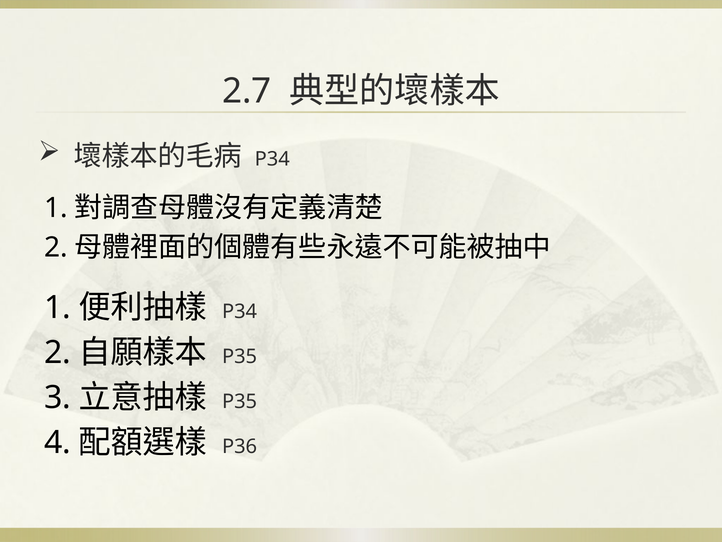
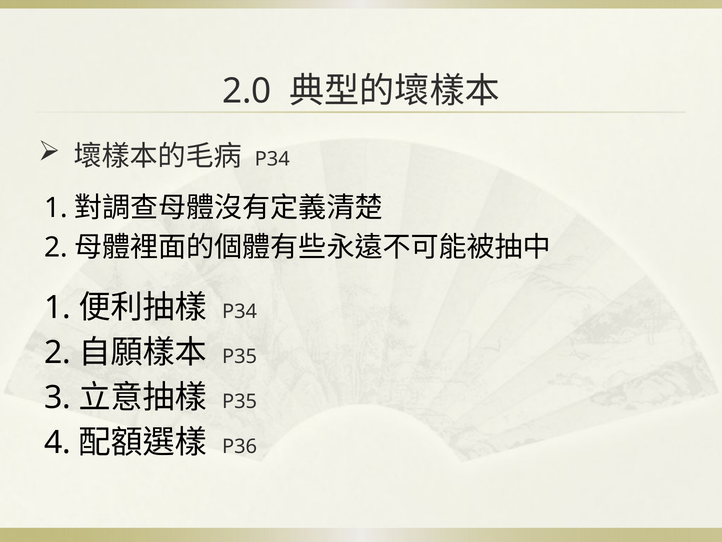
2.7: 2.7 -> 2.0
